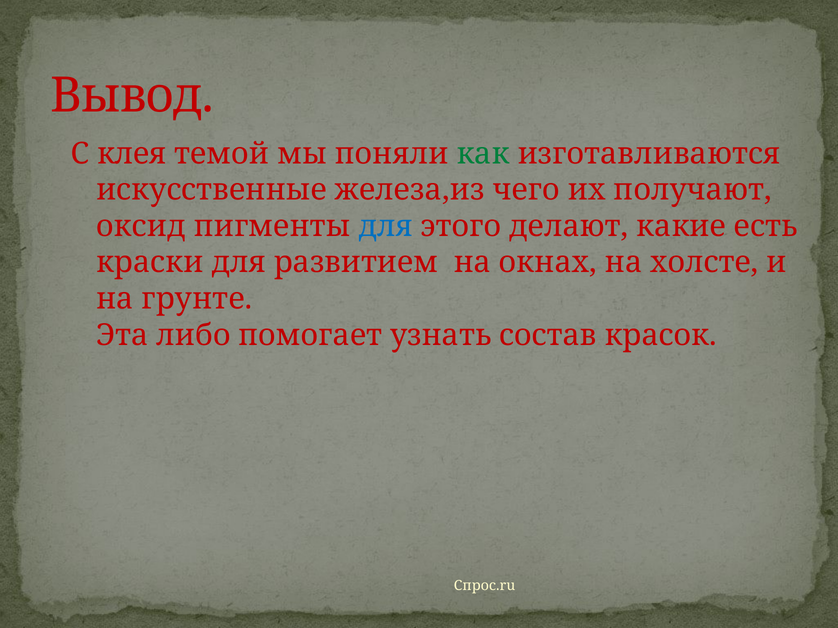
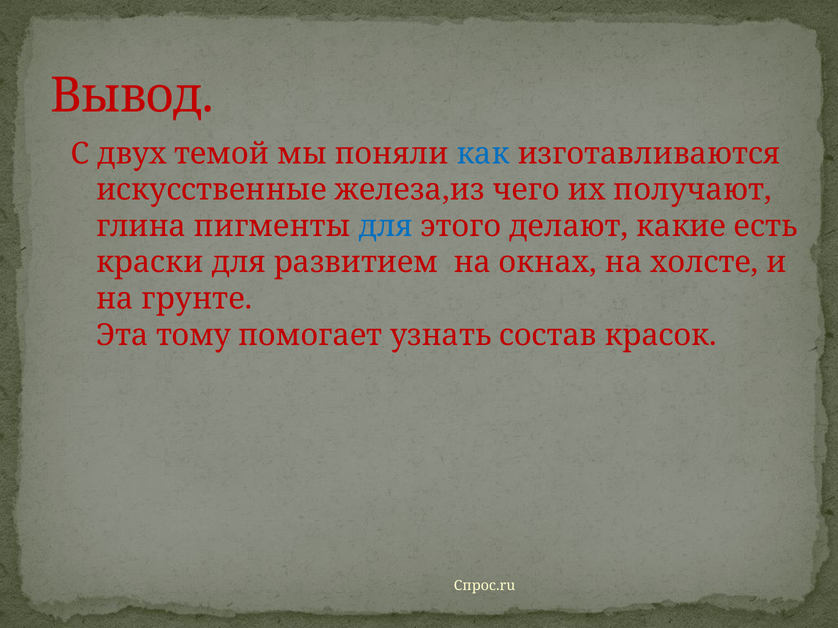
клея: клея -> двух
как colour: green -> blue
оксид: оксид -> глина
либо: либо -> тому
